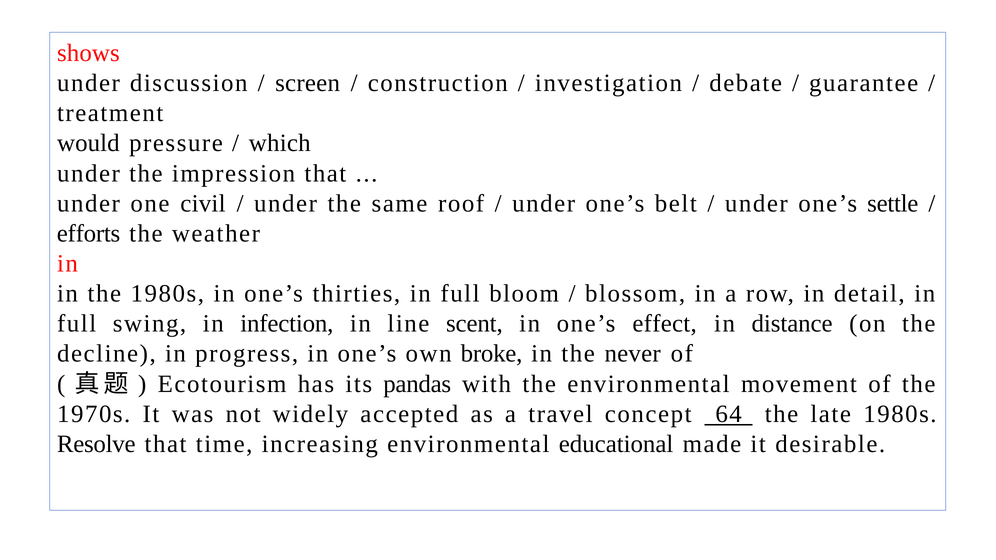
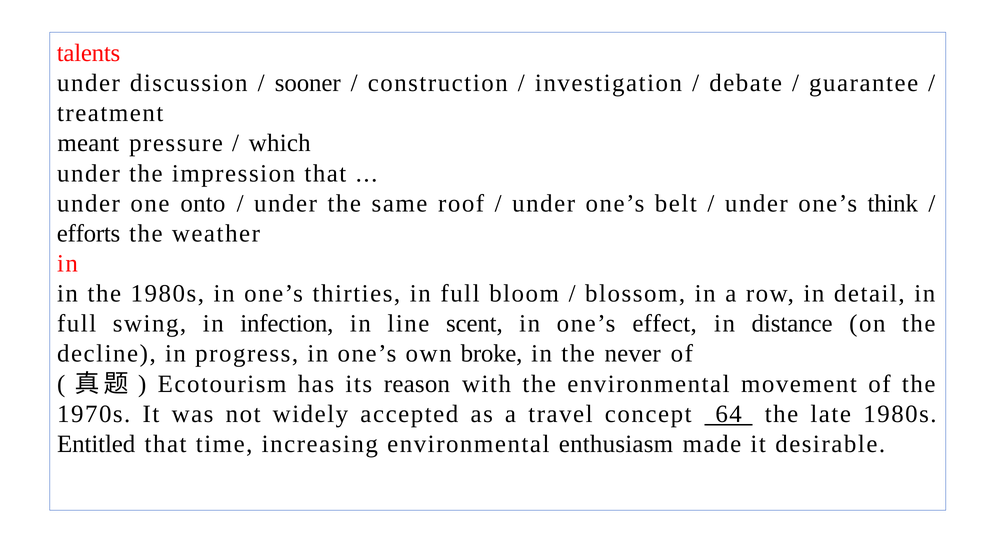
shows: shows -> talents
screen: screen -> sooner
would: would -> meant
civil: civil -> onto
settle: settle -> think
pandas: pandas -> reason
Resolve: Resolve -> Entitled
educational: educational -> enthusiasm
